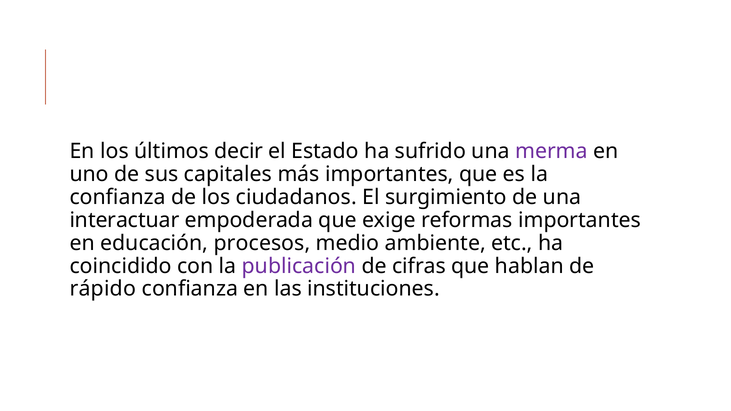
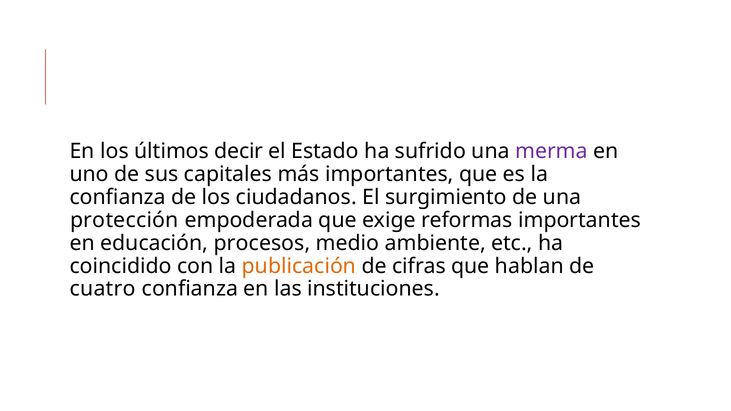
interactuar: interactuar -> protección
publicación colour: purple -> orange
rápido: rápido -> cuatro
